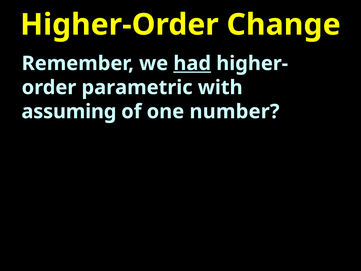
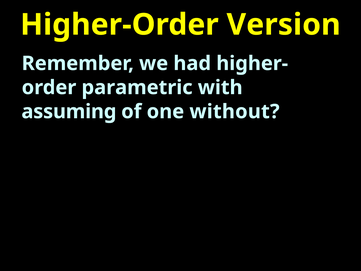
Change: Change -> Version
had underline: present -> none
number: number -> without
